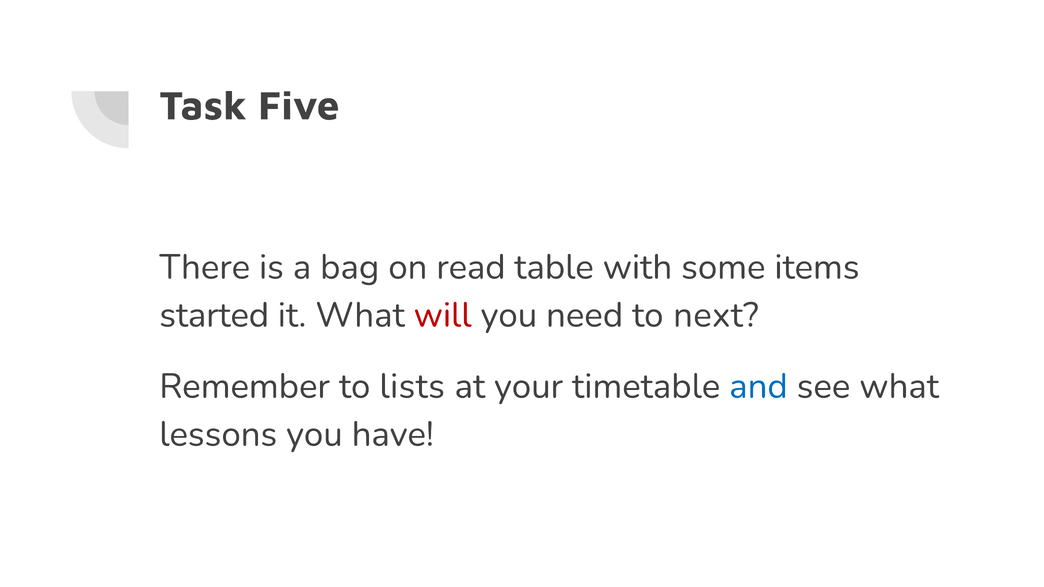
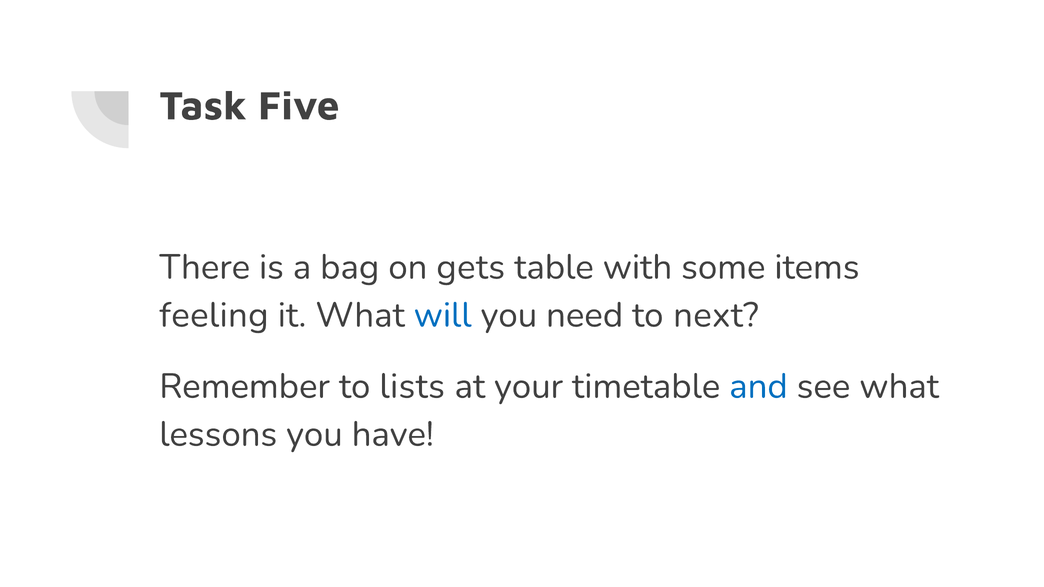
read: read -> gets
started: started -> feeling
will colour: red -> blue
